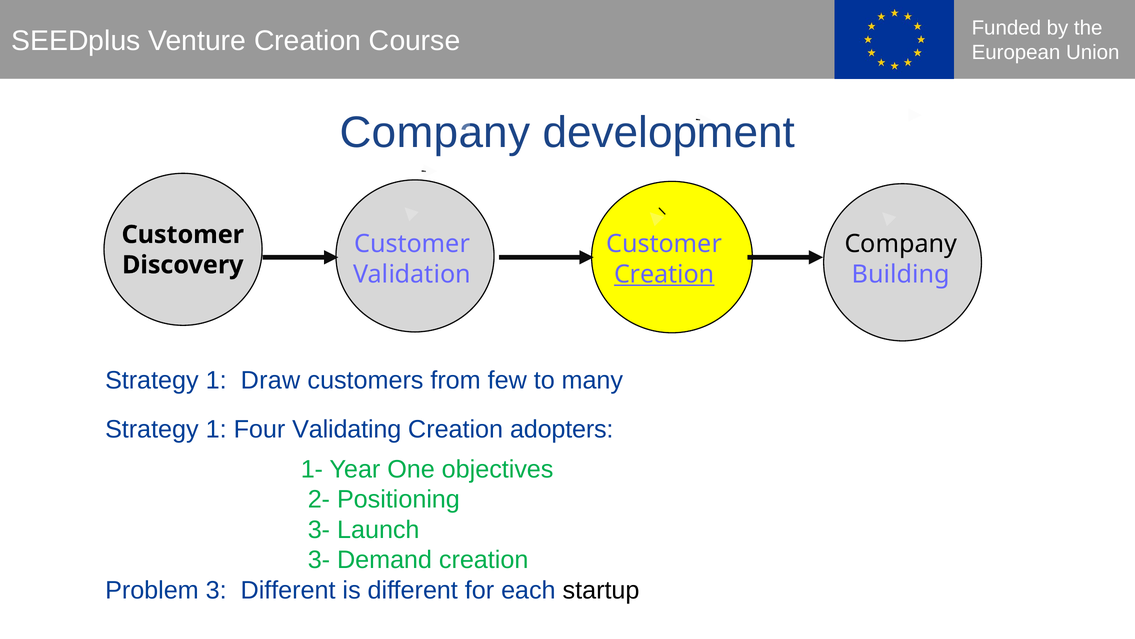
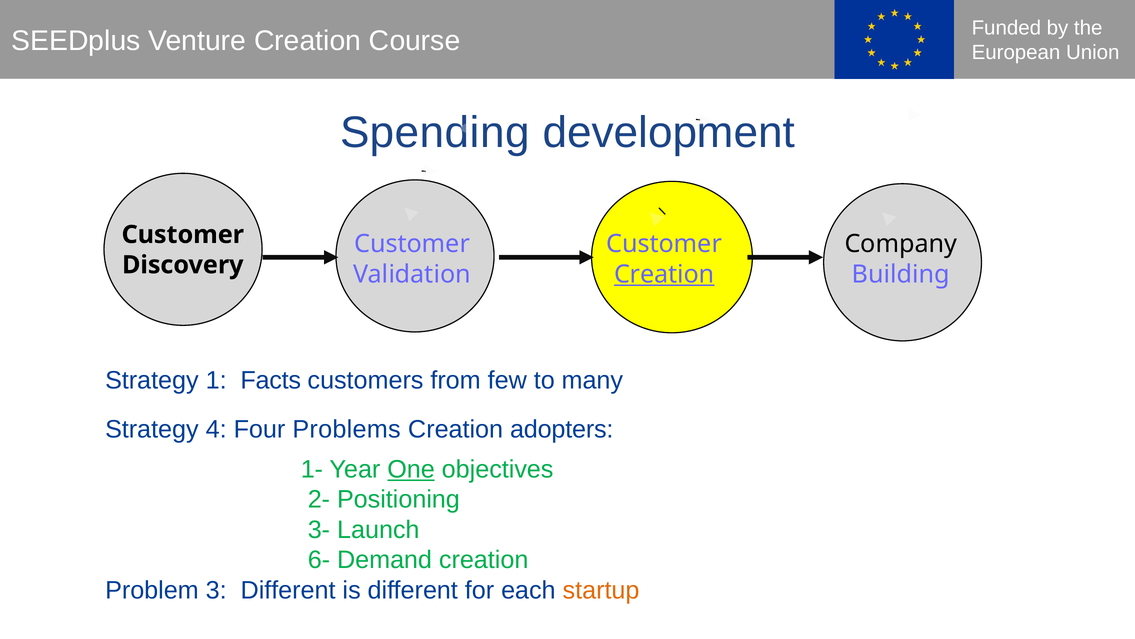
Company at (435, 132): Company -> Spending
Draw: Draw -> Facts
1 at (216, 429): 1 -> 4
Validating: Validating -> Problems
One underline: none -> present
3- at (319, 560): 3- -> 6-
startup colour: black -> orange
